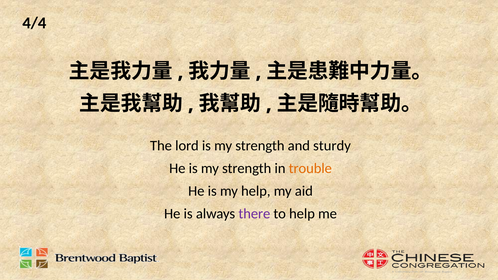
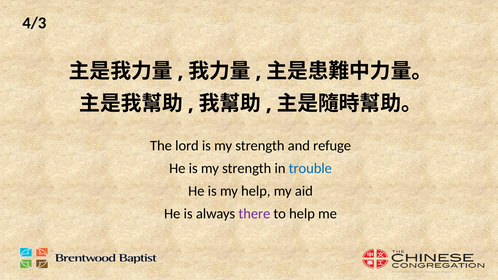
4/4: 4/4 -> 4/3
sturdy: sturdy -> refuge
trouble colour: orange -> blue
